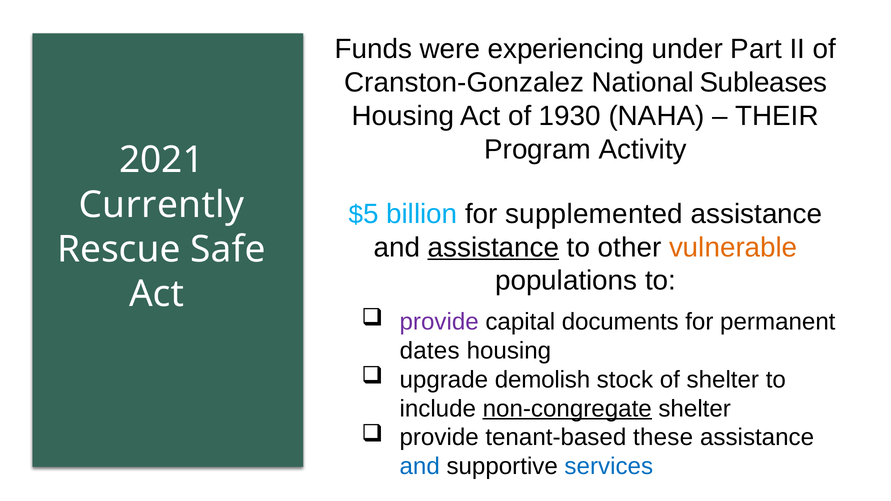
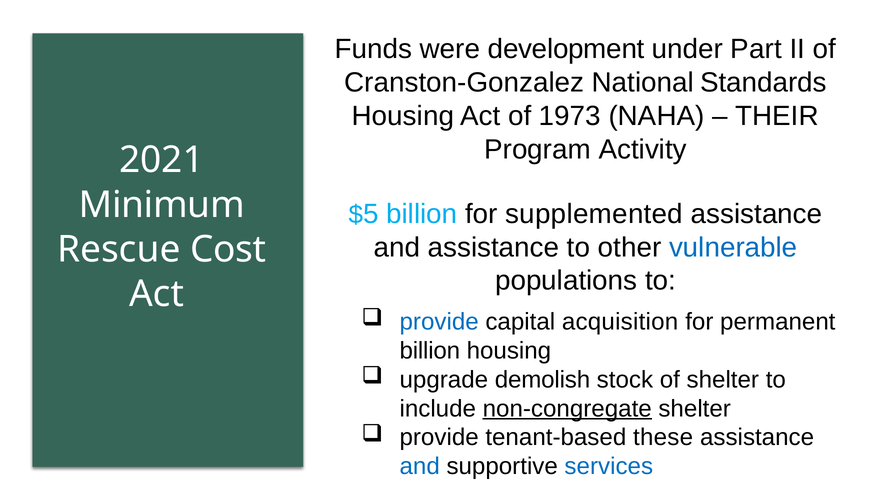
experiencing: experiencing -> development
Subleases: Subleases -> Standards
1930: 1930 -> 1973
Currently: Currently -> Minimum
assistance at (493, 247) underline: present -> none
vulnerable colour: orange -> blue
Safe: Safe -> Cost
provide at (439, 322) colour: purple -> blue
documents: documents -> acquisition
dates at (430, 351): dates -> billion
